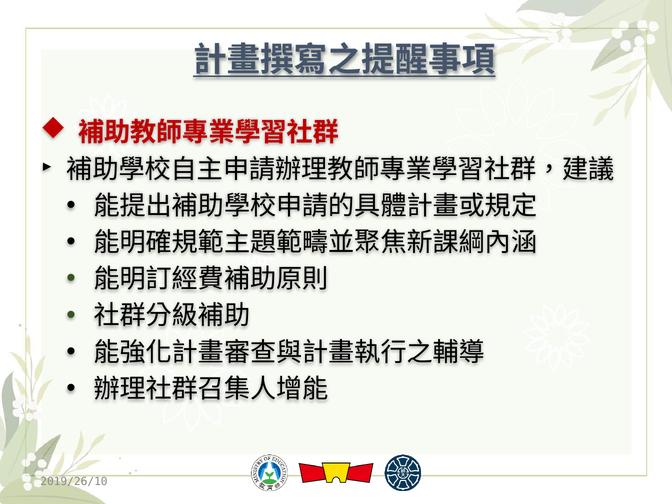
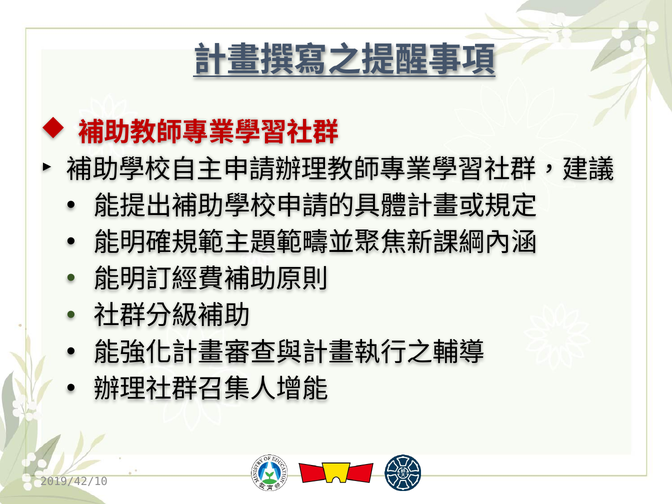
2019/26/10: 2019/26/10 -> 2019/42/10
